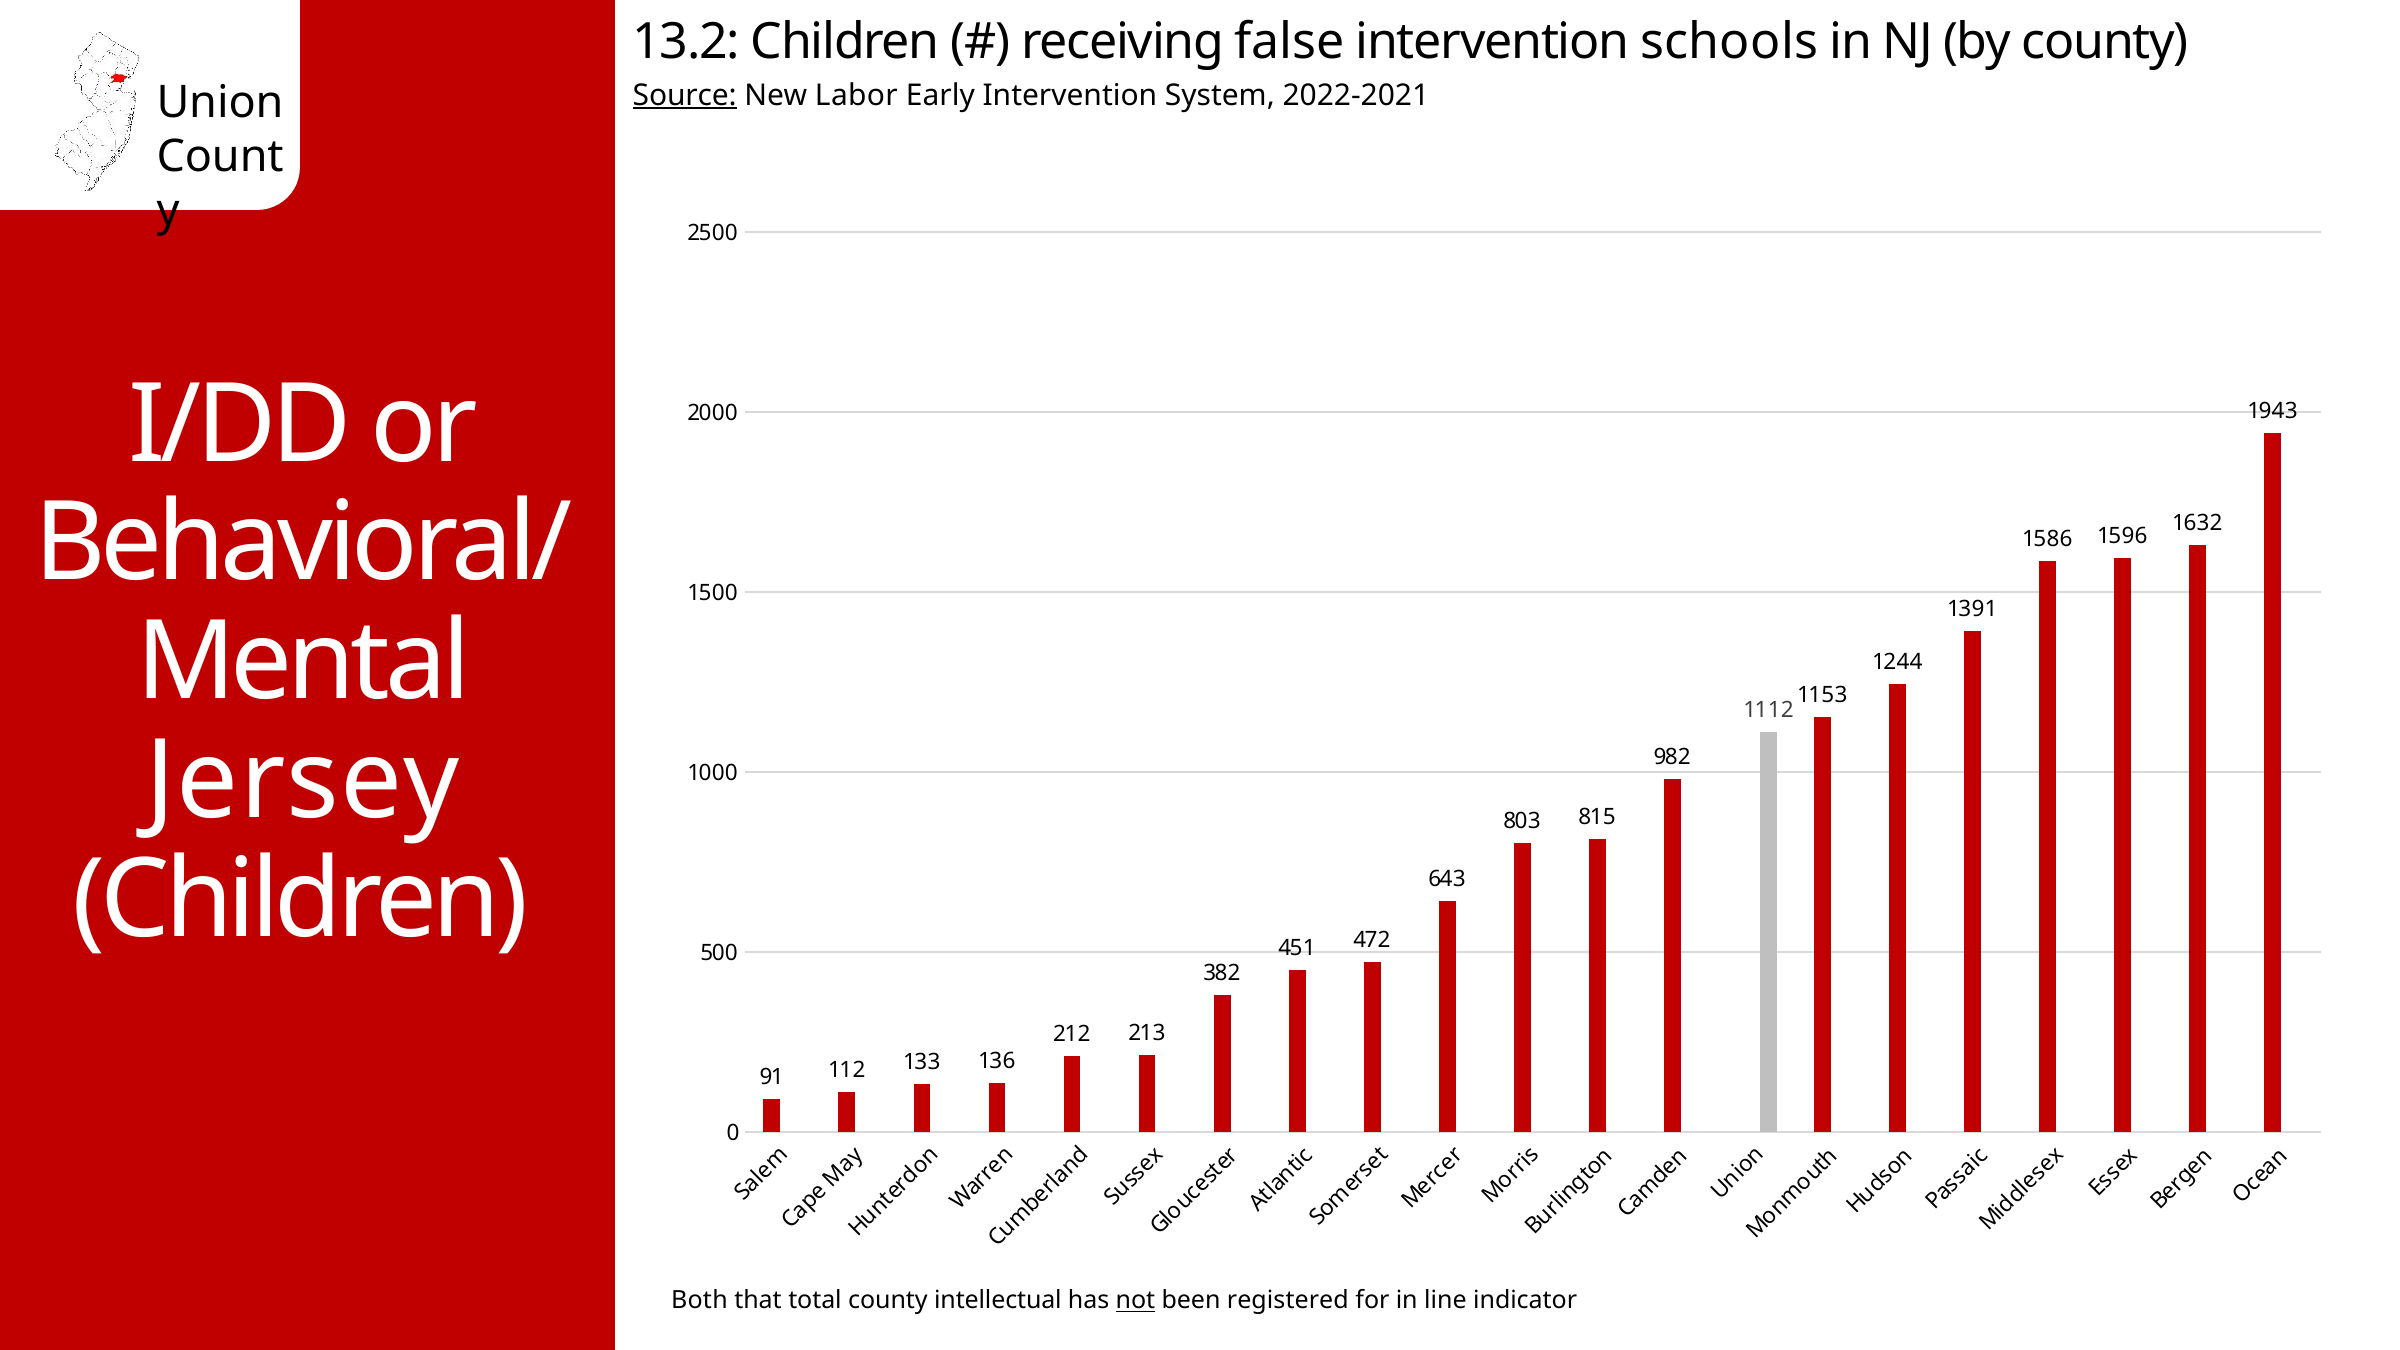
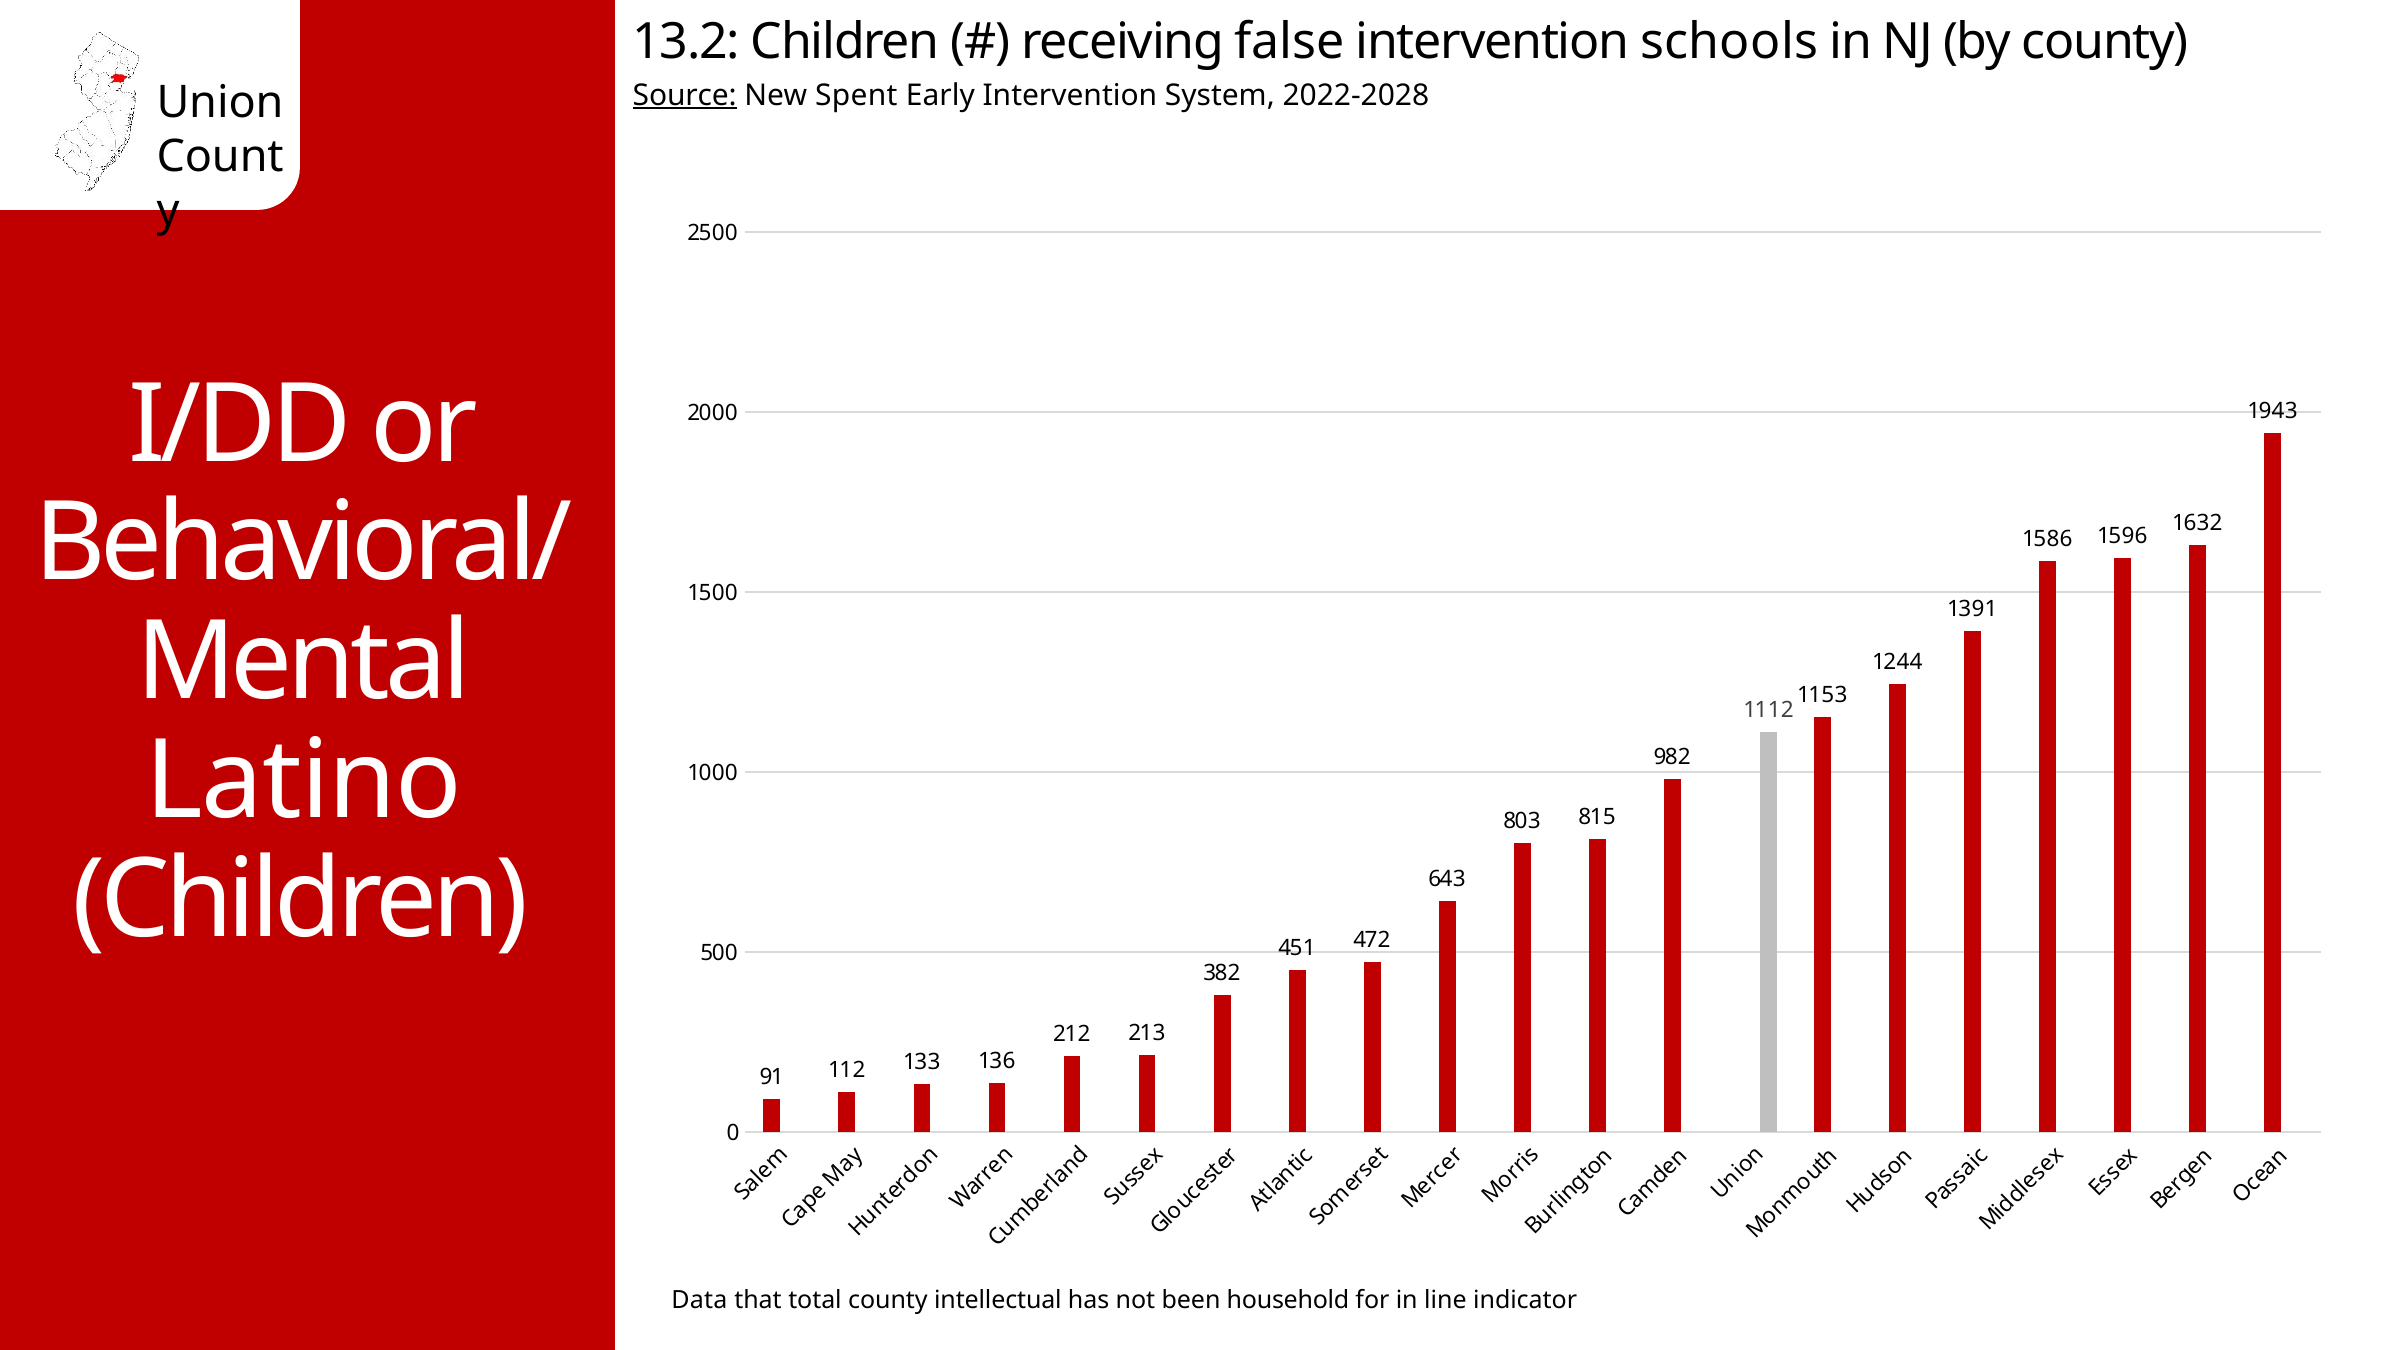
Labor: Labor -> Spent
2022-2021: 2022-2021 -> 2022-2028
Jersey: Jersey -> Latino
Both: Both -> Data
not underline: present -> none
registered: registered -> household
